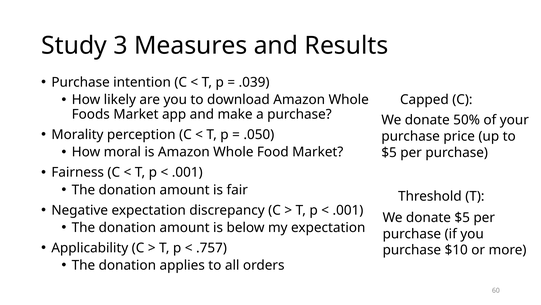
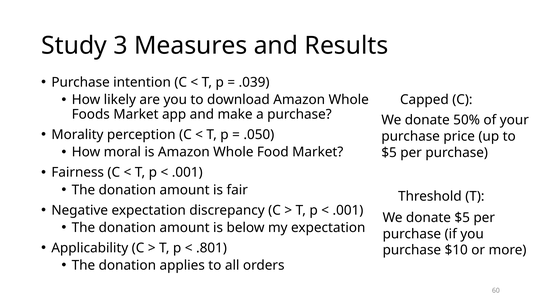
.757: .757 -> .801
